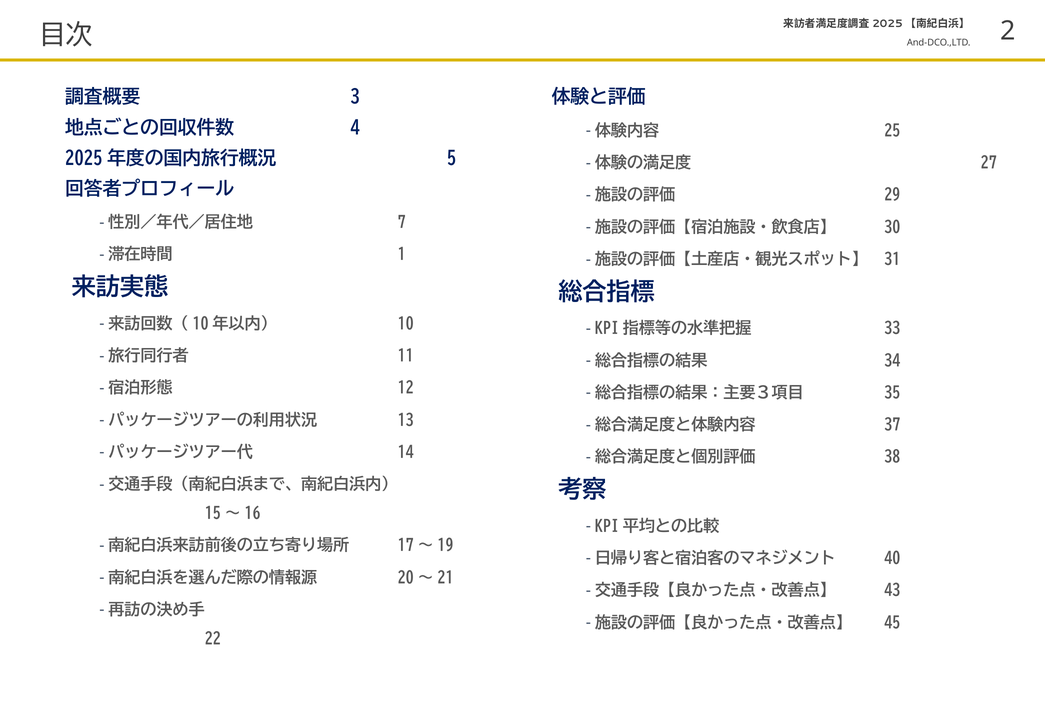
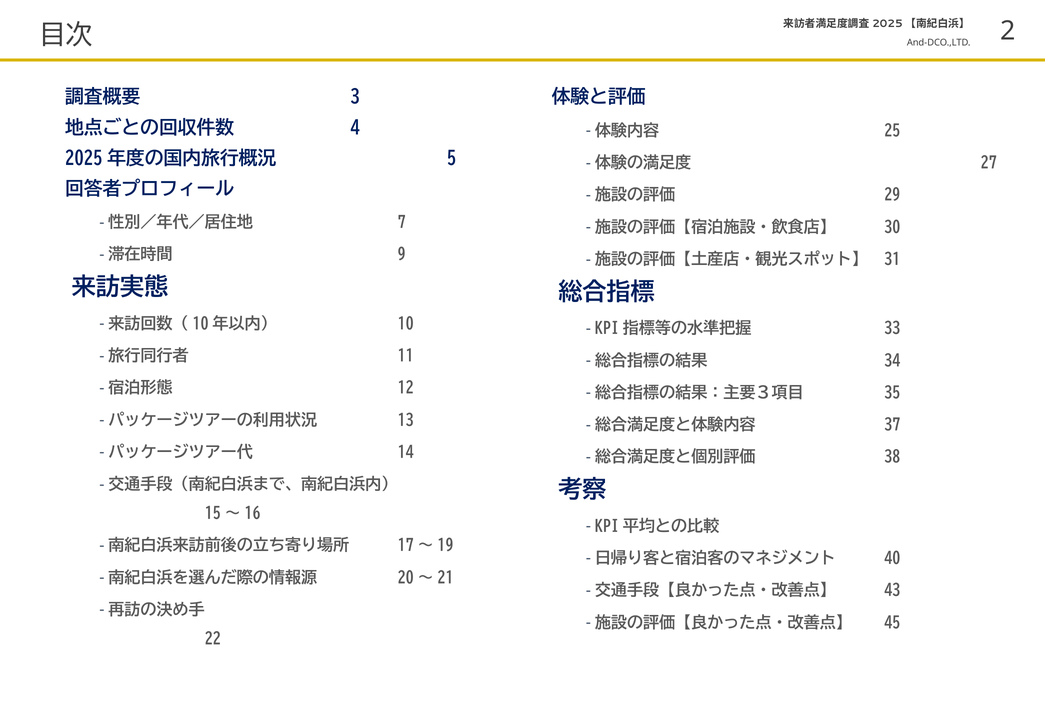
1: 1 -> 9
